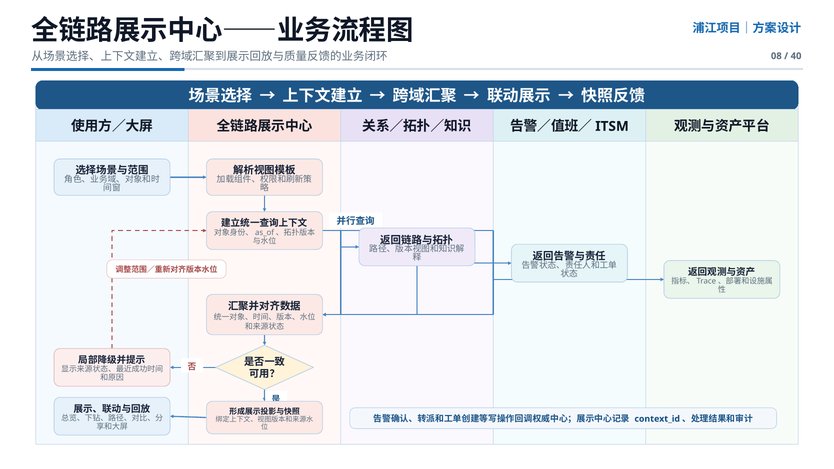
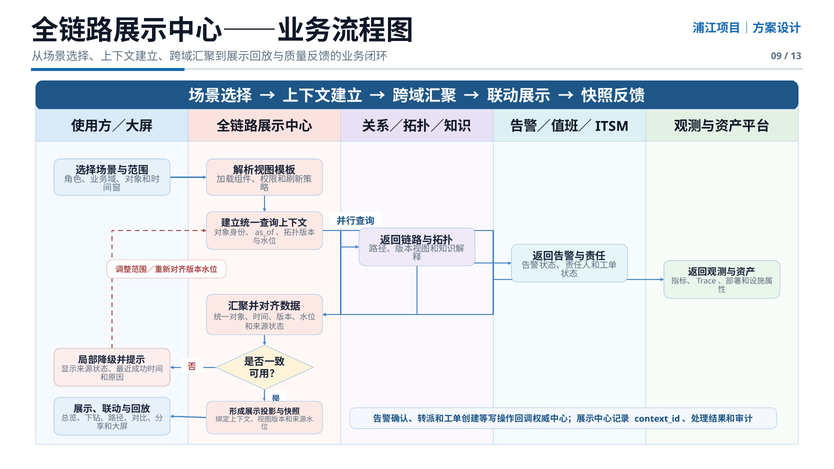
08: 08 -> 09
40: 40 -> 13
